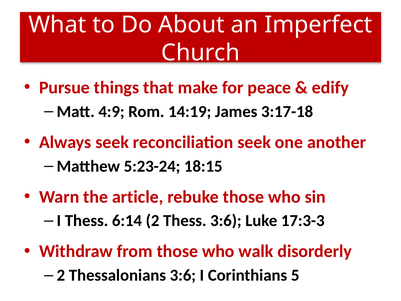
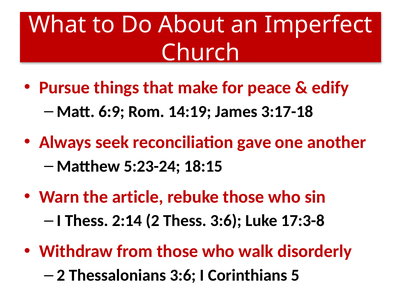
4:9: 4:9 -> 6:9
reconciliation seek: seek -> gave
6:14: 6:14 -> 2:14
17:3-3: 17:3-3 -> 17:3-8
